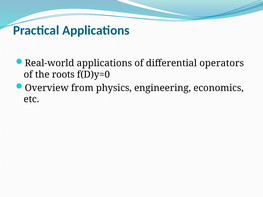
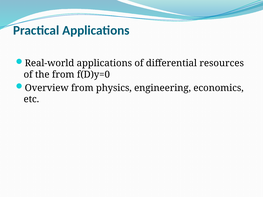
operators: operators -> resources
the roots: roots -> from
